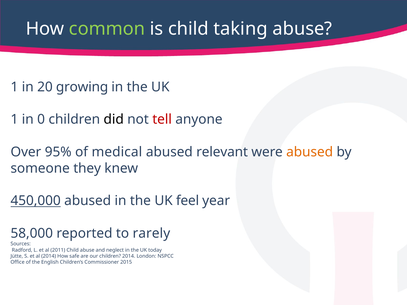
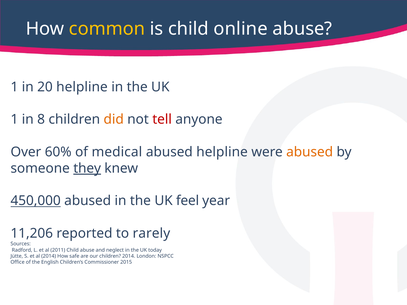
common colour: light green -> yellow
taking: taking -> online
20 growing: growing -> helpline
0: 0 -> 8
did colour: black -> orange
95%: 95% -> 60%
abused relevant: relevant -> helpline
they underline: none -> present
58,000: 58,000 -> 11,206
